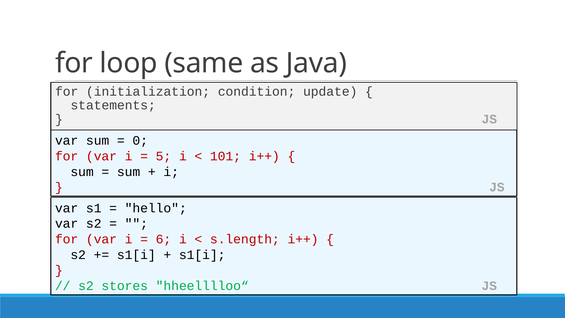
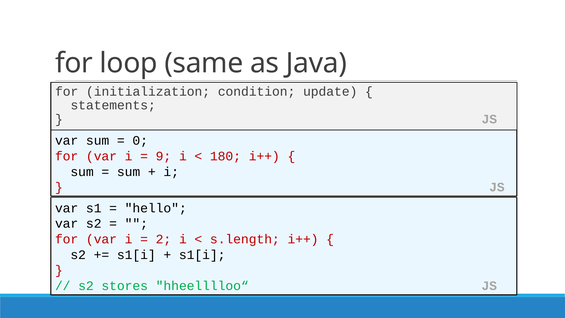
5: 5 -> 9
101: 101 -> 180
6: 6 -> 2
